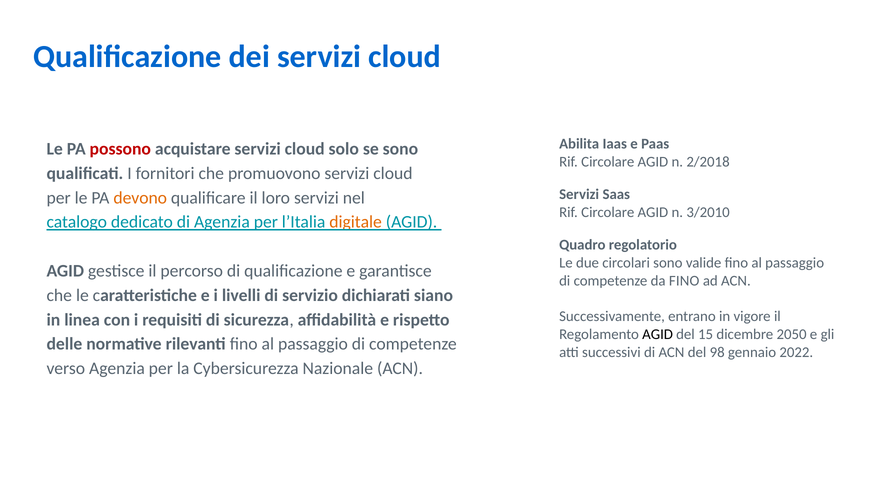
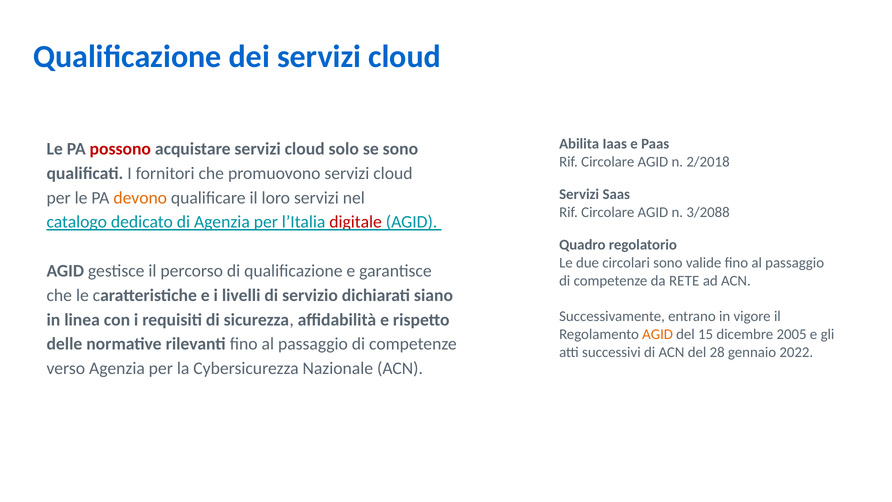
3/2010: 3/2010 -> 3/2088
digitale colour: orange -> red
da FINO: FINO -> RETE
AGID at (658, 334) colour: black -> orange
2050: 2050 -> 2005
98: 98 -> 28
